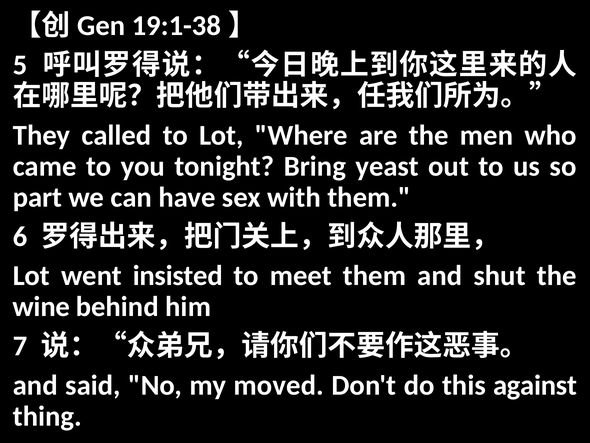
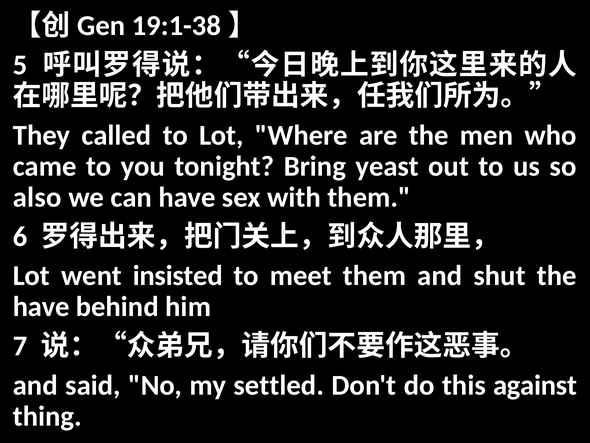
part: part -> also
wine at (41, 306): wine -> have
moved: moved -> settled
